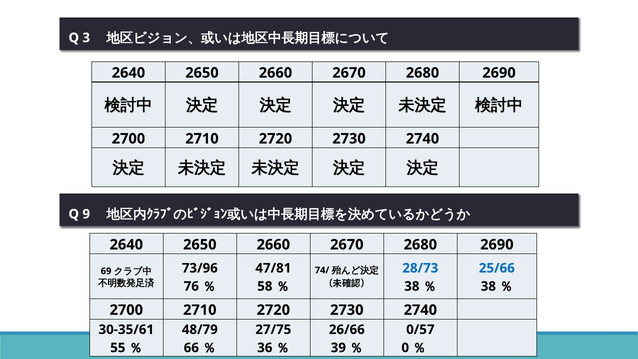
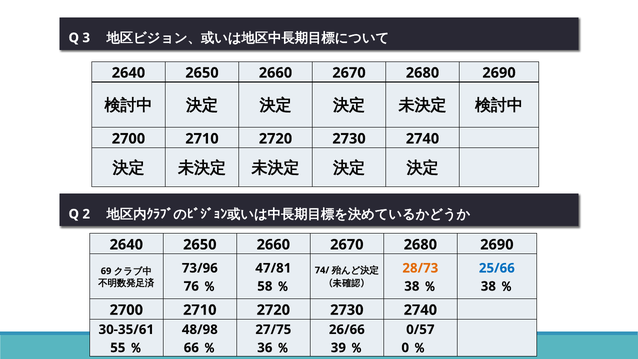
9: 9 -> 2
28/73 colour: blue -> orange
48/79: 48/79 -> 48/98
